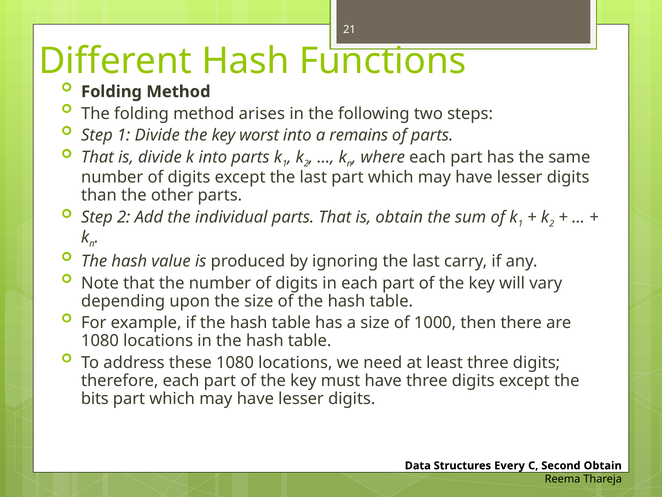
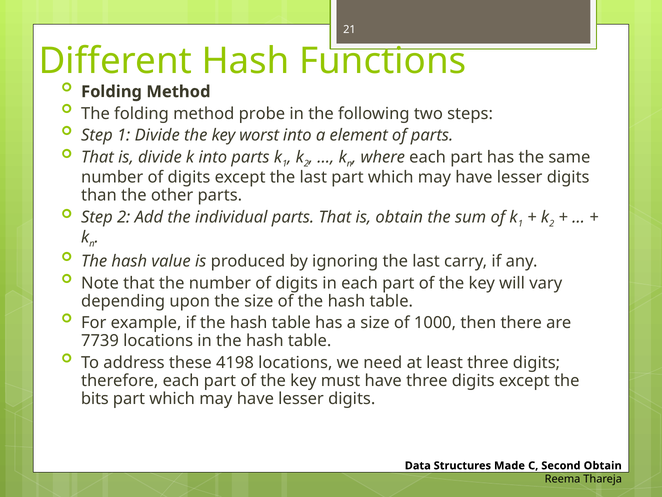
arises: arises -> probe
remains: remains -> element
1080 at (100, 341): 1080 -> 7739
these 1080: 1080 -> 4198
Every: Every -> Made
